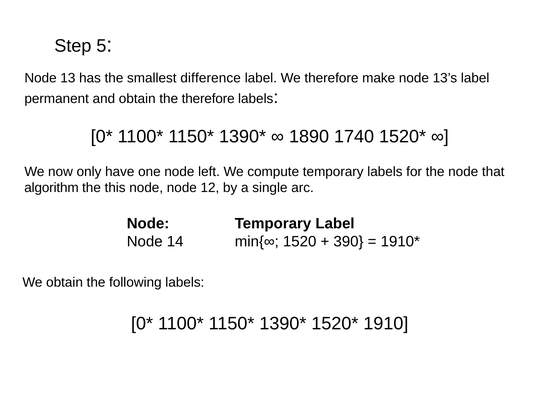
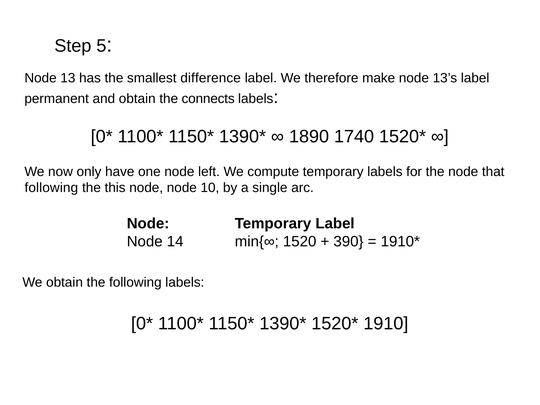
the therefore: therefore -> connects
algorithm at (51, 188): algorithm -> following
12: 12 -> 10
